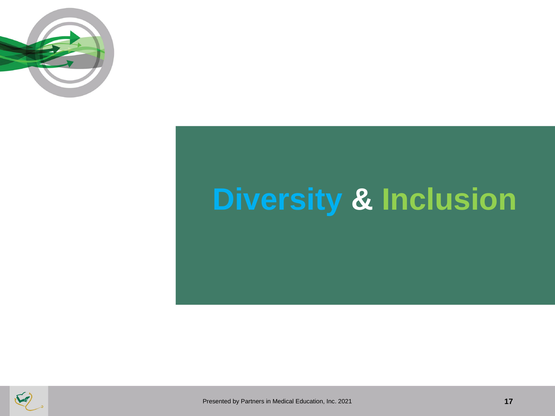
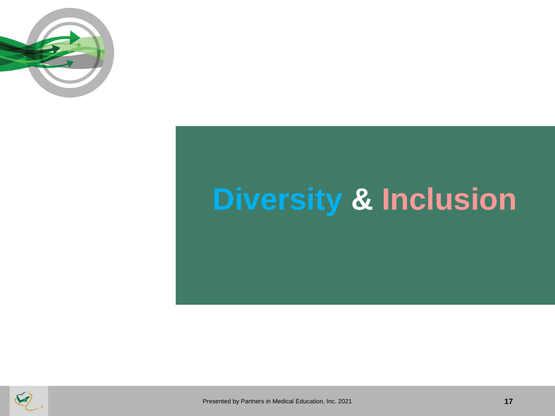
Inclusion colour: light green -> pink
